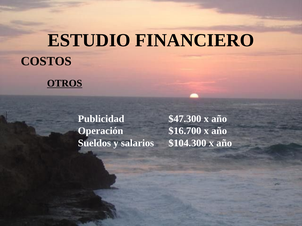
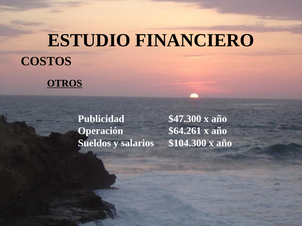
$16.700: $16.700 -> $64.261
